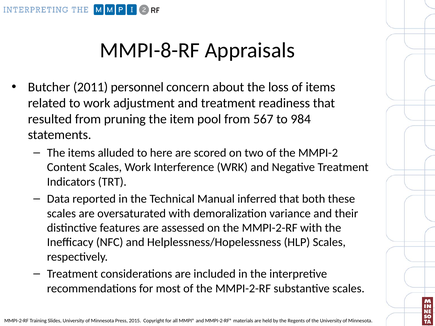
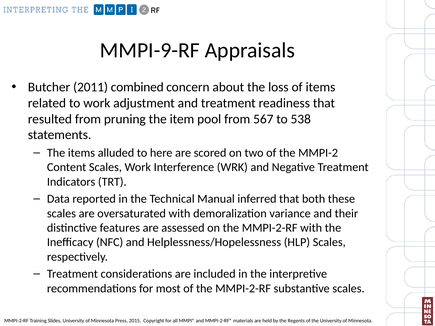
MMPI-8-RF: MMPI-8-RF -> MMPI-9-RF
personnel: personnel -> combined
984: 984 -> 538
